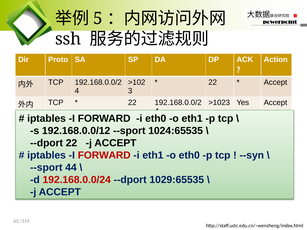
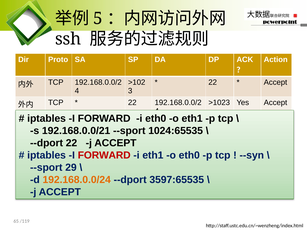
192.168.0.0/12: 192.168.0.0/12 -> 192.168.0.0/21
44: 44 -> 29
192.168.0.0/24 colour: red -> orange
1029:65535: 1029:65535 -> 3597:65535
